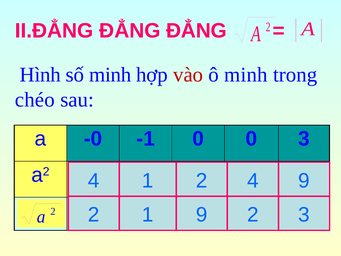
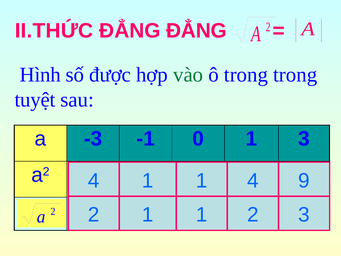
II.ĐẲNG: II.ĐẲNG -> II.THỨC
số minh: minh -> được
vào colour: red -> green
ô minh: minh -> trong
chéo: chéo -> tuyệt
-0: -0 -> -3
0 0: 0 -> 1
4 2: 2 -> 1
9 at (202, 215): 9 -> 1
